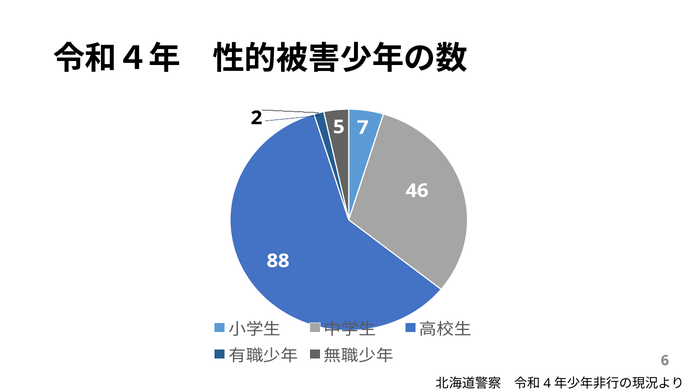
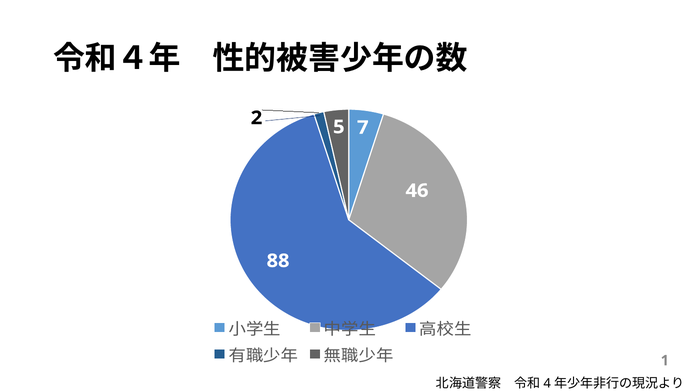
6: 6 -> 1
